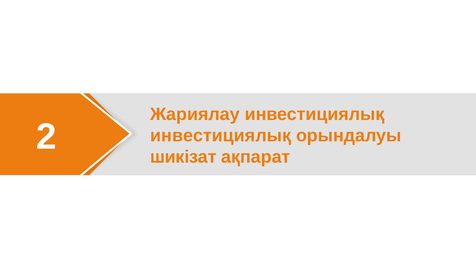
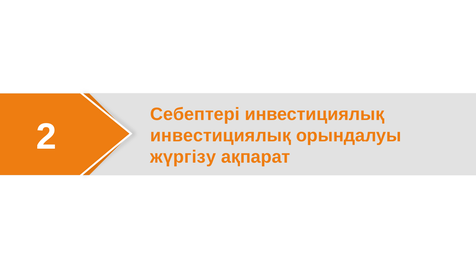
Жариялау: Жариялау -> Себептері
шикізат: шикізат -> жүргізу
